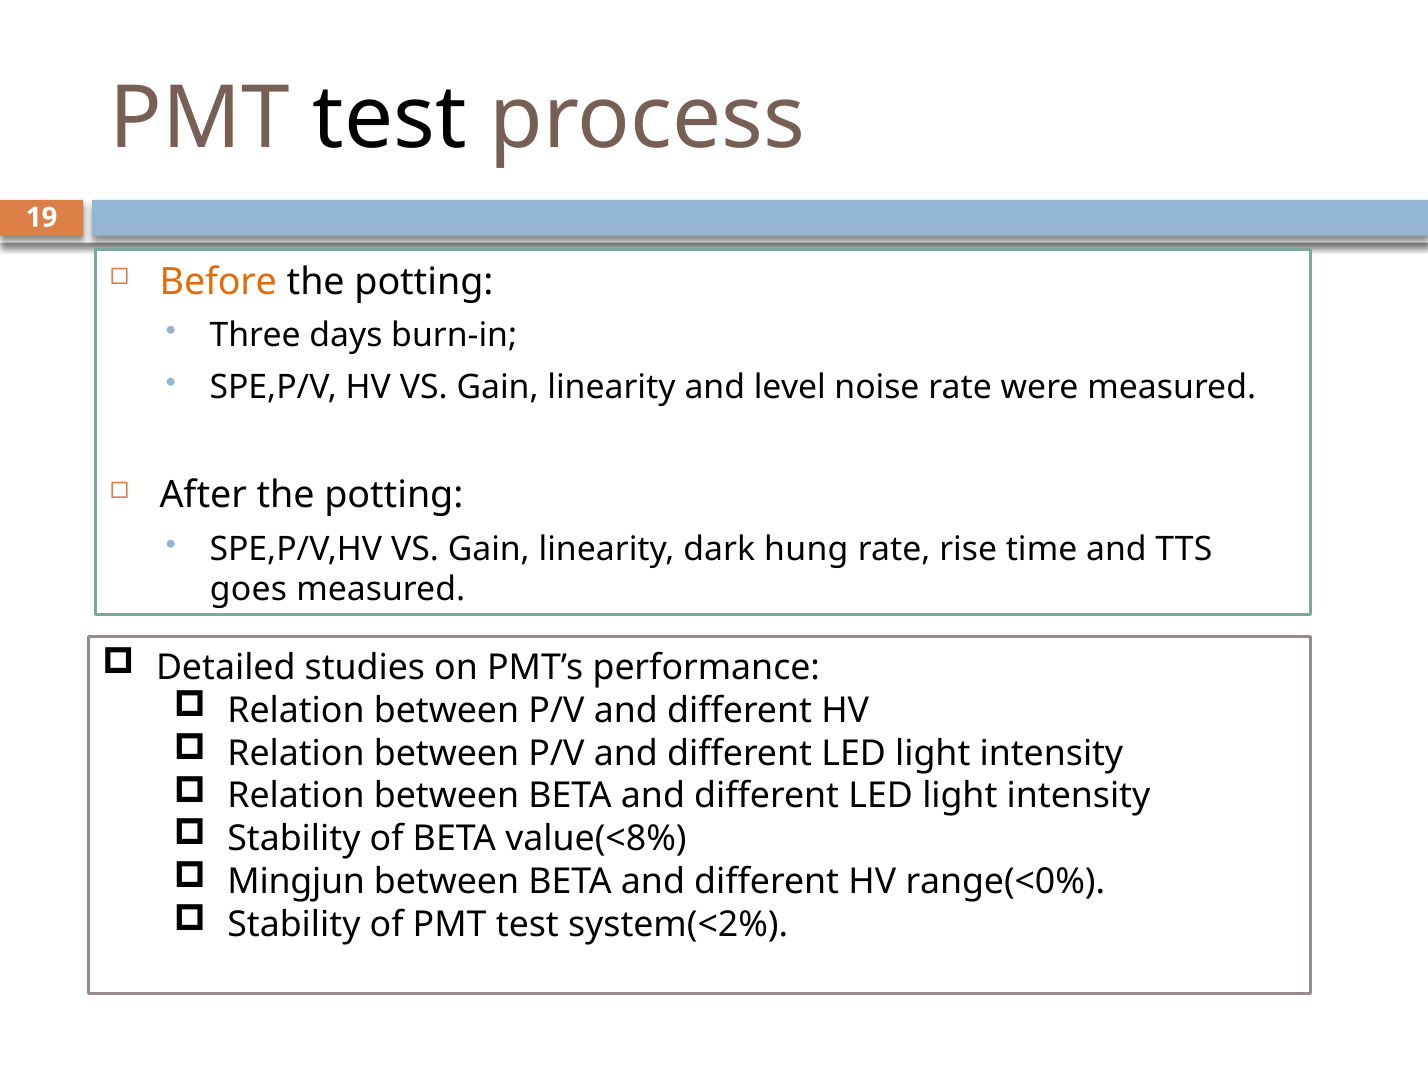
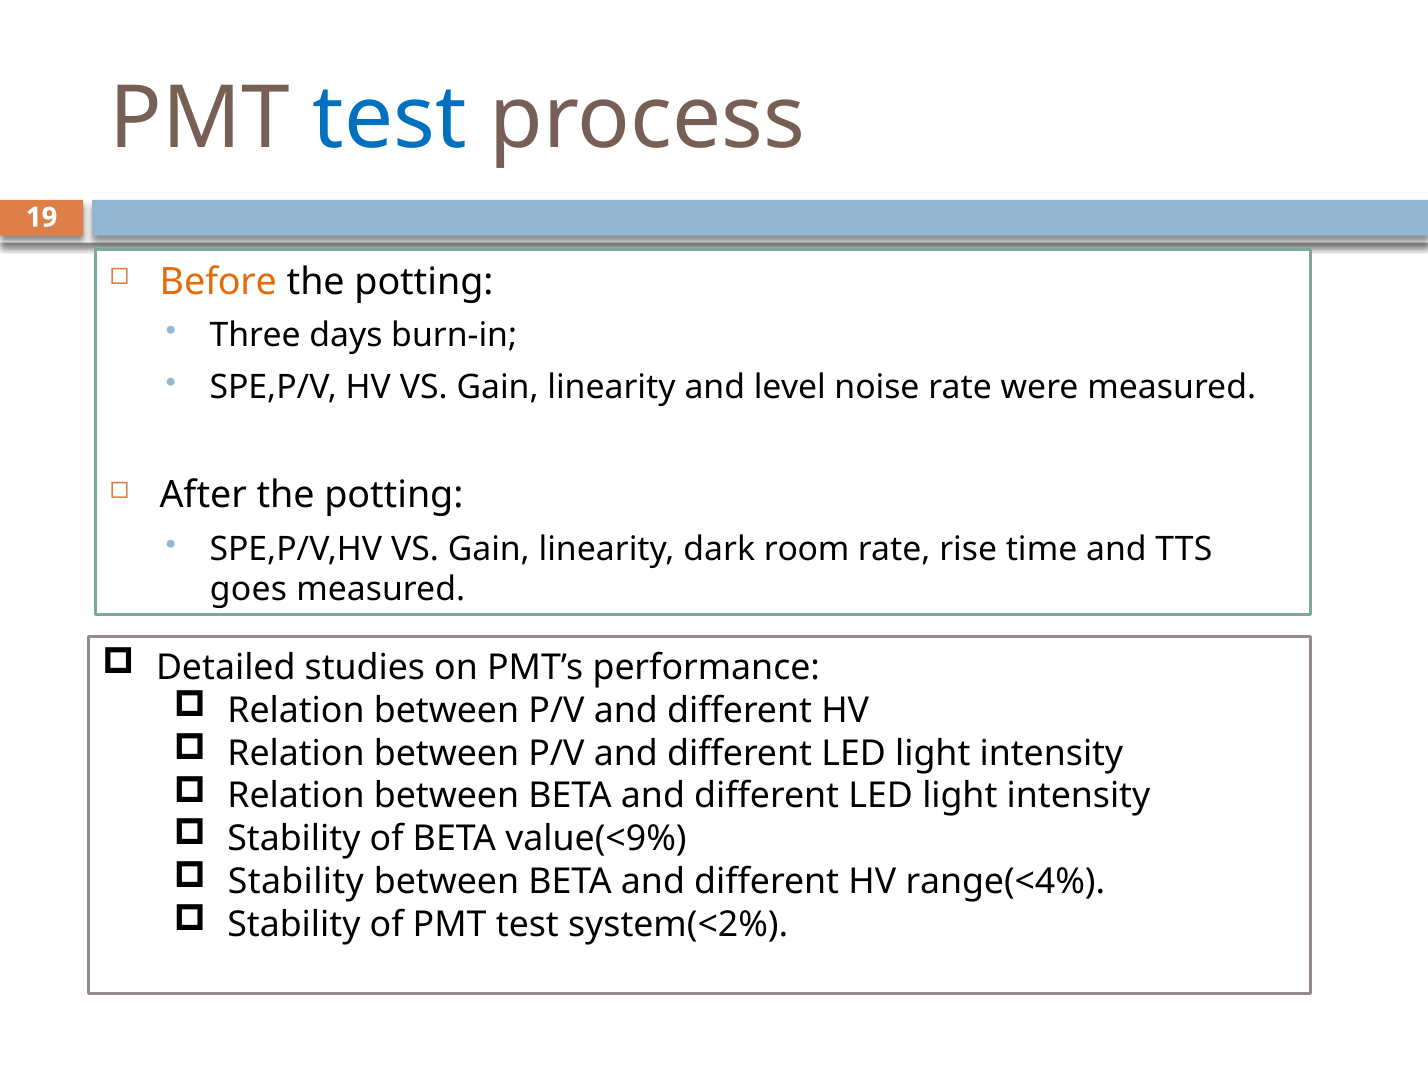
test at (390, 119) colour: black -> blue
hung: hung -> room
value(<8%: value(<8% -> value(<9%
Mingjun at (296, 882): Mingjun -> Stability
range(<0%: range(<0% -> range(<4%
